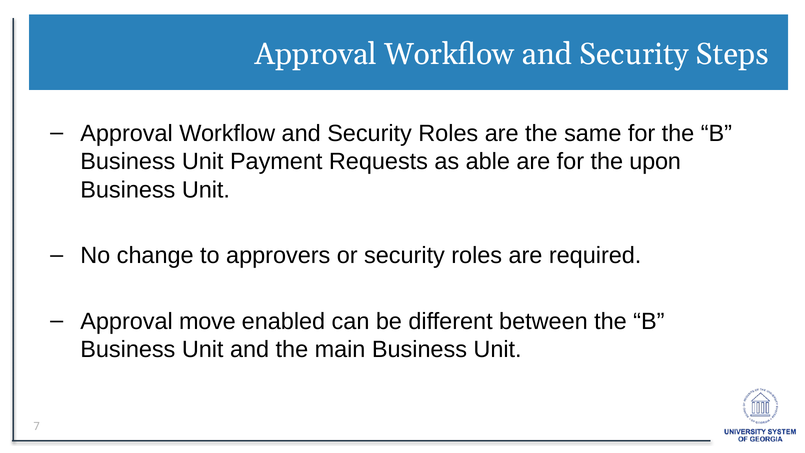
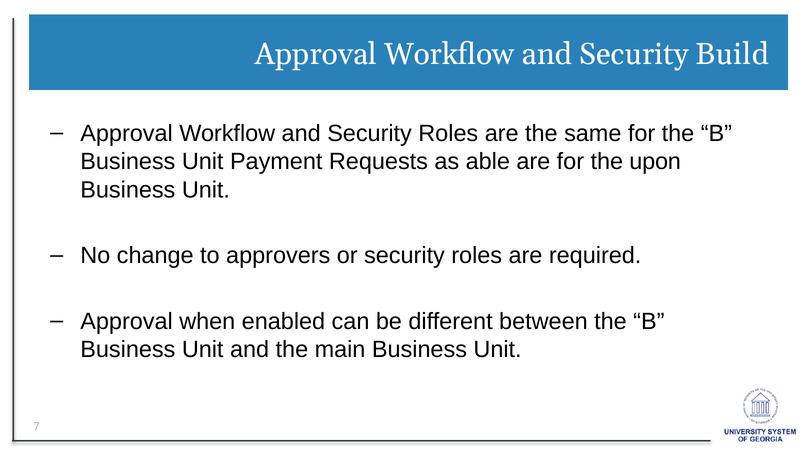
Steps: Steps -> Build
move: move -> when
